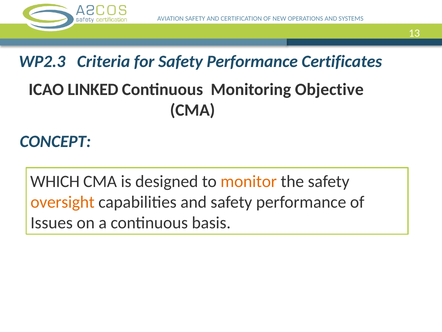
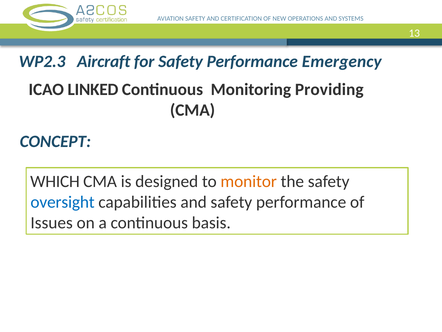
Criteria: Criteria -> Aircraft
Certificates: Certificates -> Emergency
Objective: Objective -> Providing
oversight colour: orange -> blue
